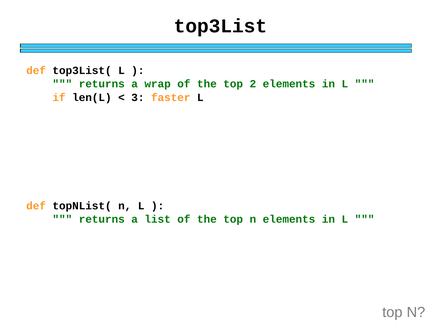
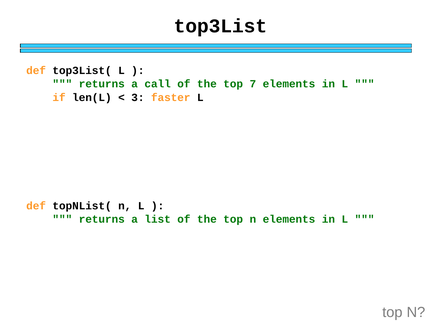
wrap: wrap -> call
2: 2 -> 7
